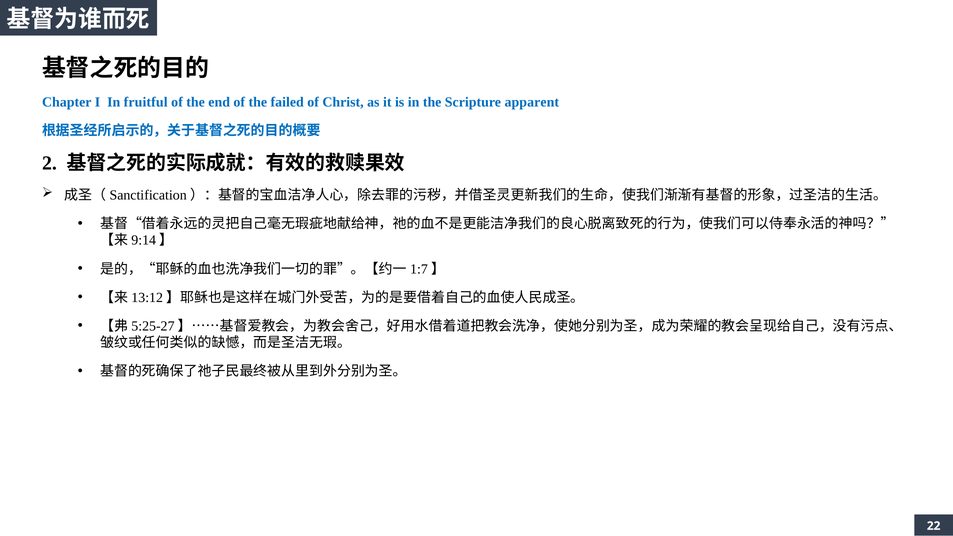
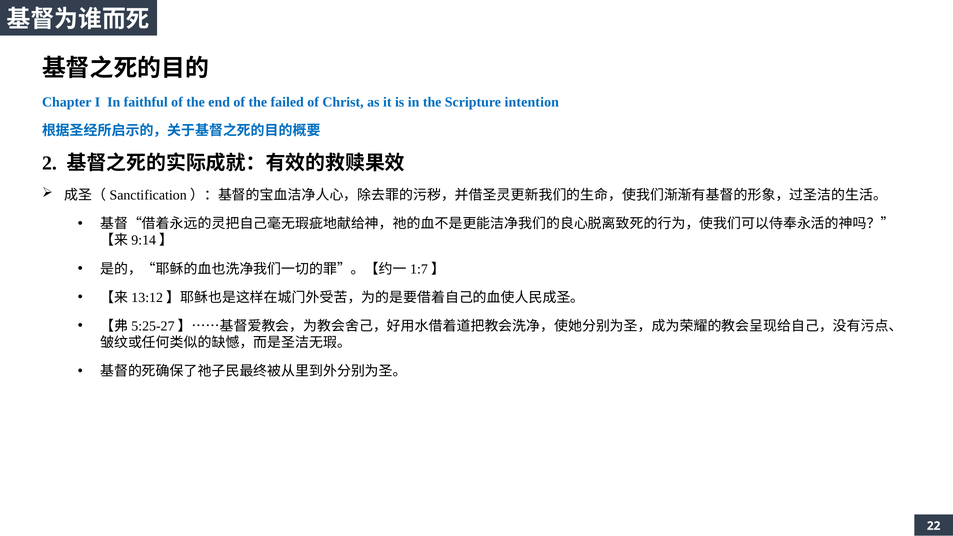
fruitful: fruitful -> faithful
apparent: apparent -> intention
